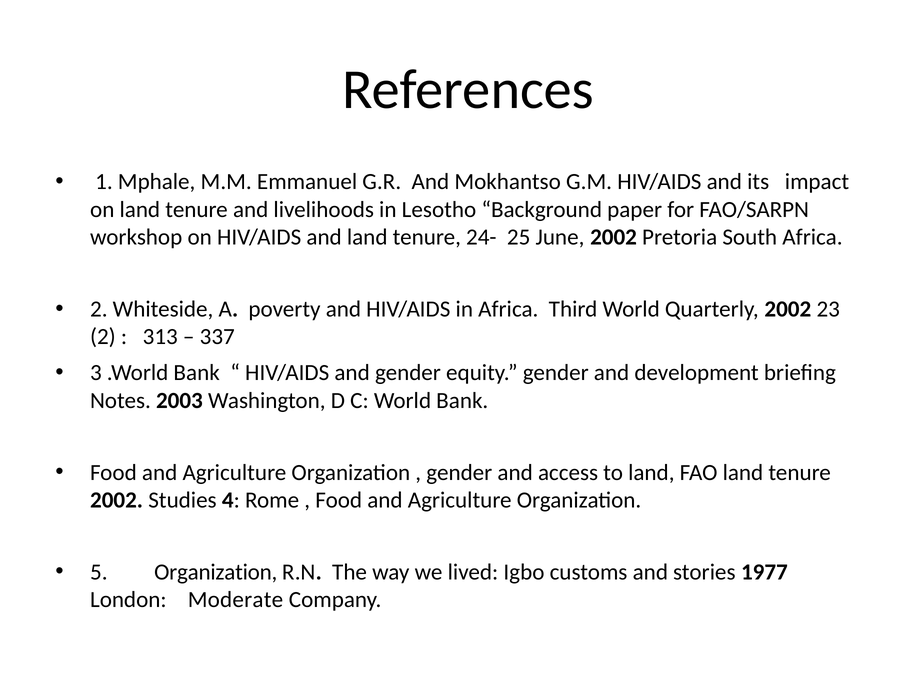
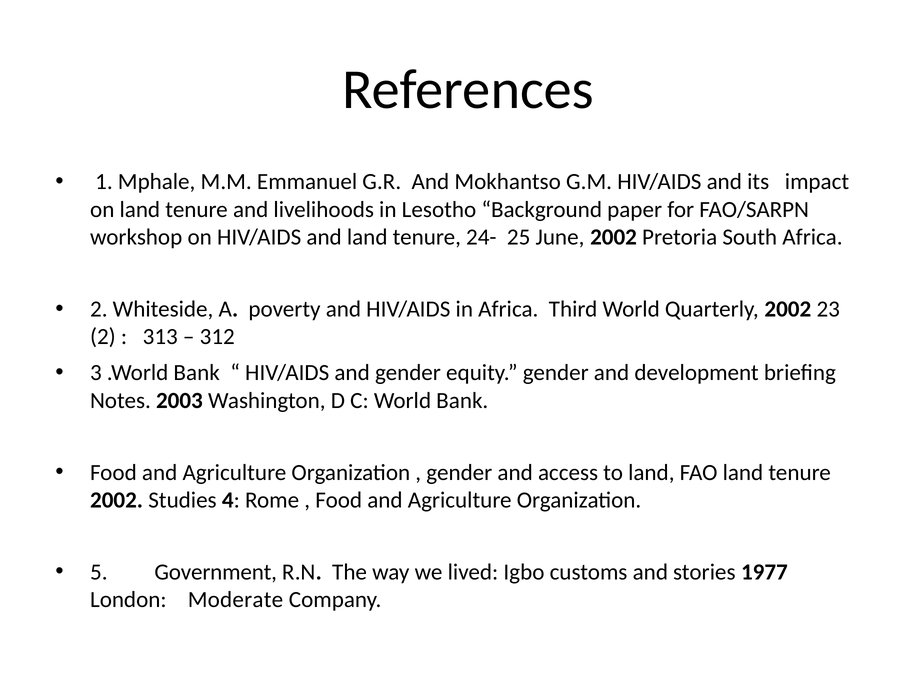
337: 337 -> 312
5 Organization: Organization -> Government
